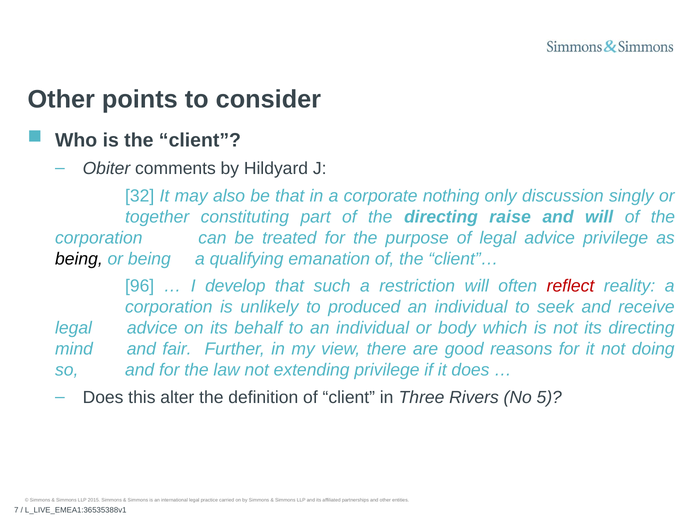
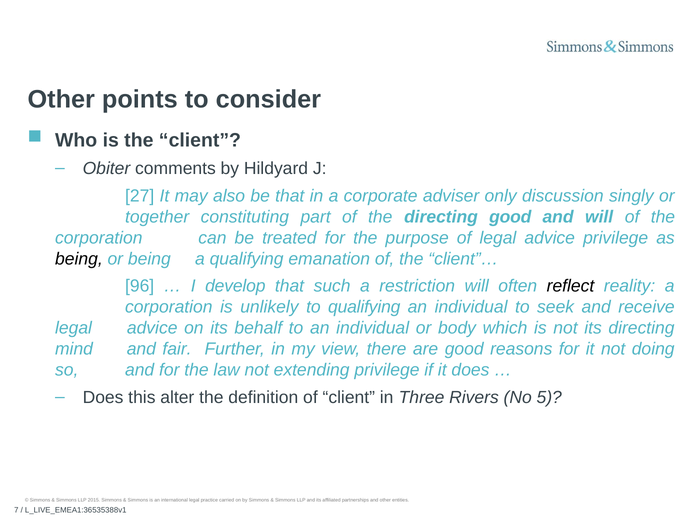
32: 32 -> 27
nothing: nothing -> adviser
directing raise: raise -> good
reflect colour: red -> black
to produced: produced -> qualifying
